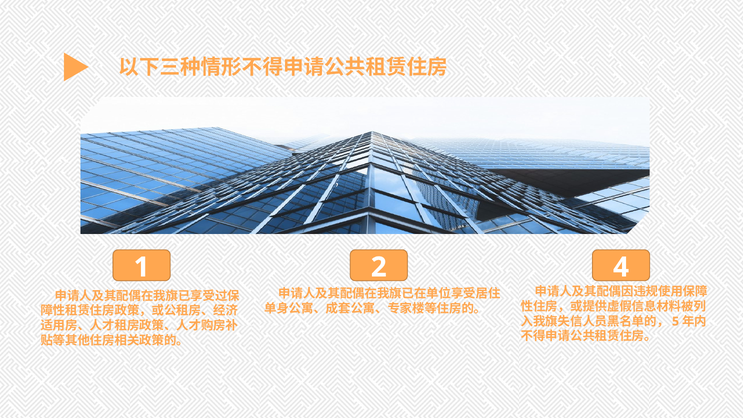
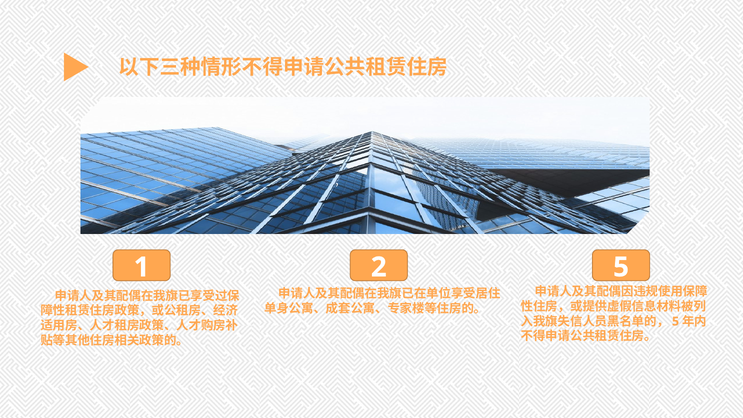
2 4: 4 -> 5
